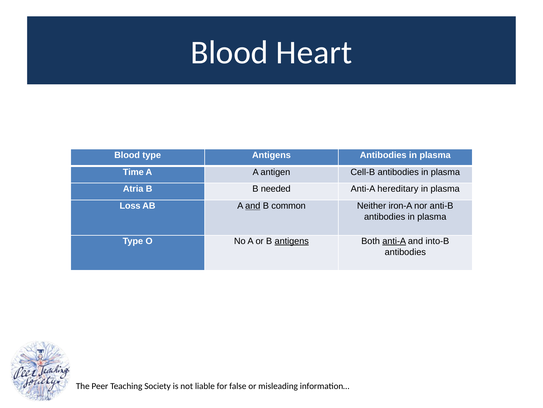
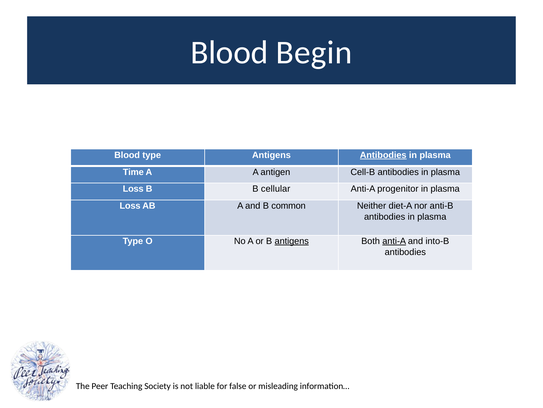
Heart: Heart -> Begin
Antibodies at (383, 155) underline: none -> present
Atria at (133, 189): Atria -> Loss
needed: needed -> cellular
hereditary: hereditary -> progenitor
and at (253, 206) underline: present -> none
iron-A: iron-A -> diet-A
